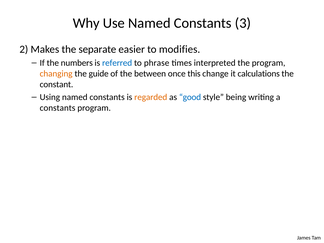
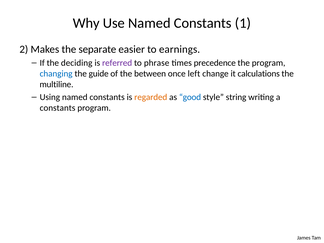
3: 3 -> 1
modifies: modifies -> earnings
numbers: numbers -> deciding
referred colour: blue -> purple
interpreted: interpreted -> precedence
changing colour: orange -> blue
this: this -> left
constant: constant -> multiline
being: being -> string
